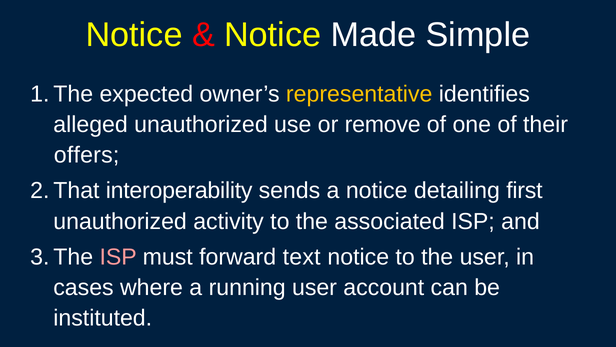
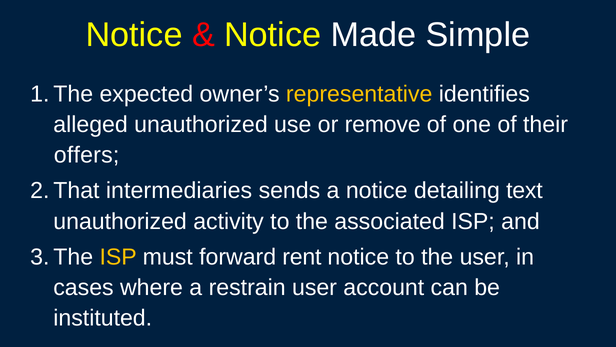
interoperability: interoperability -> intermediaries
first: first -> text
ISP at (118, 257) colour: pink -> yellow
text: text -> rent
running: running -> restrain
